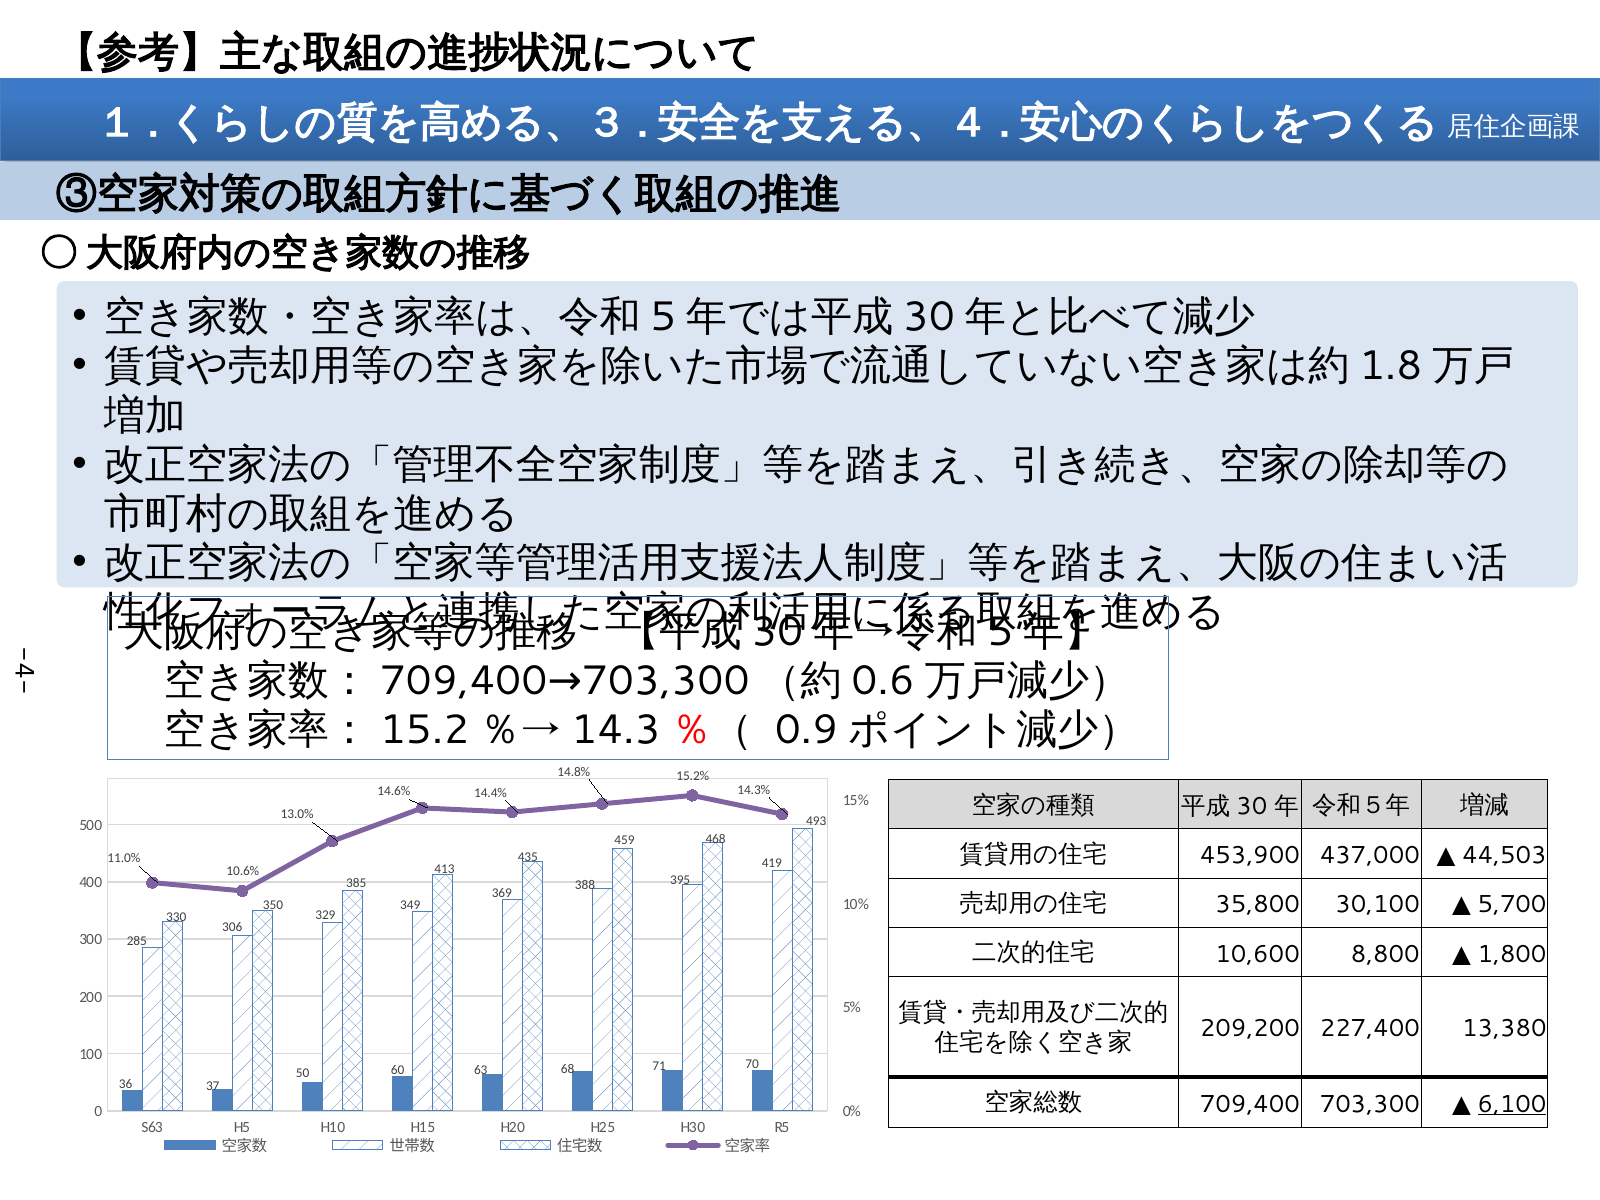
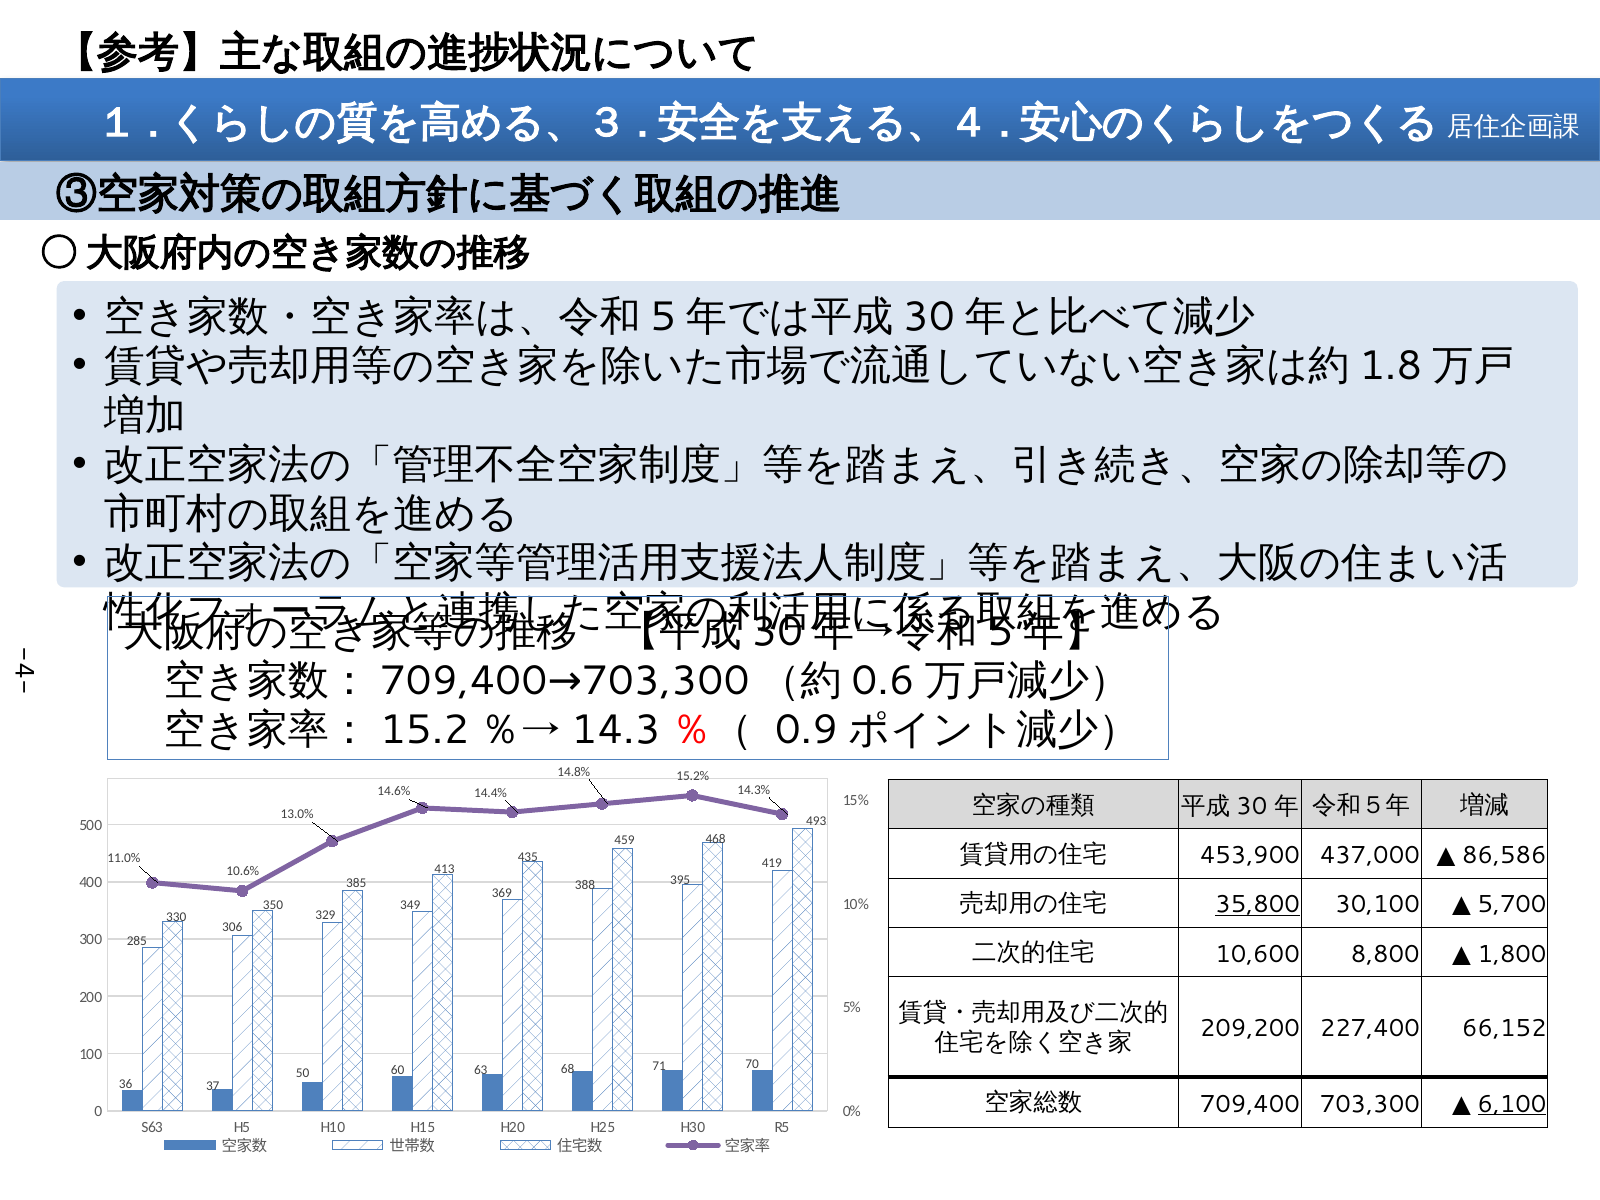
44,503: 44,503 -> 86,586
35,800 underline: none -> present
13,380: 13,380 -> 66,152
